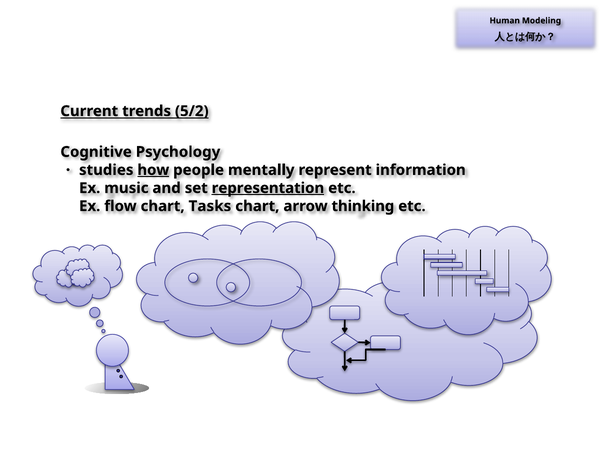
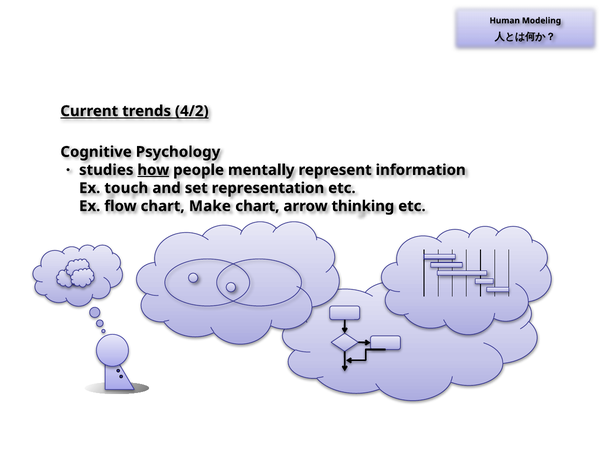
5/2: 5/2 -> 4/2
music: music -> touch
representation underline: present -> none
Tasks: Tasks -> Make
